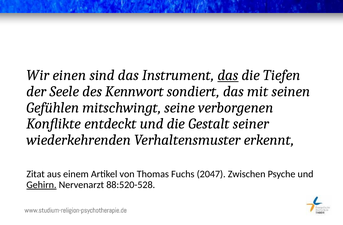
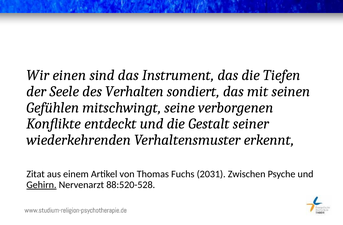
das at (228, 75) underline: present -> none
Kennwort: Kennwort -> Verhalten
2047: 2047 -> 2031
